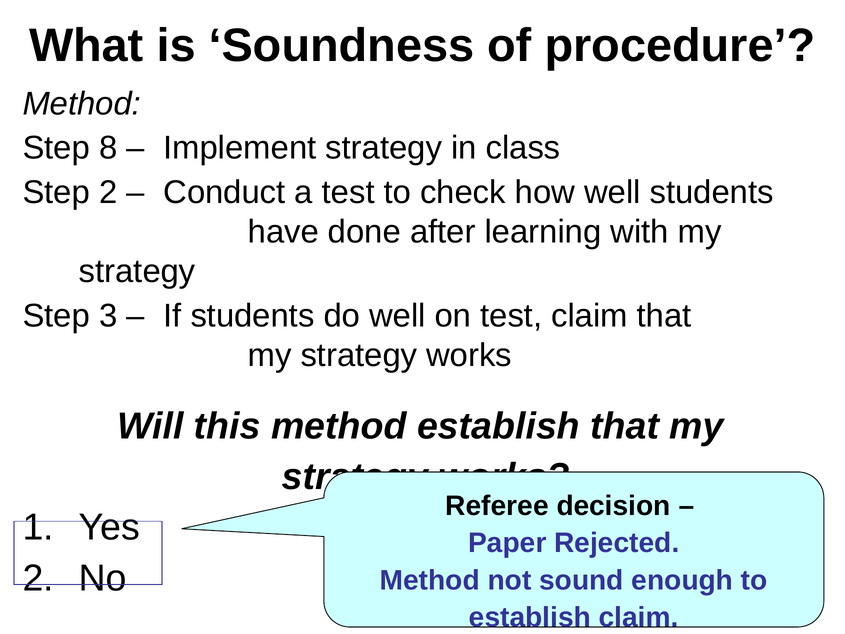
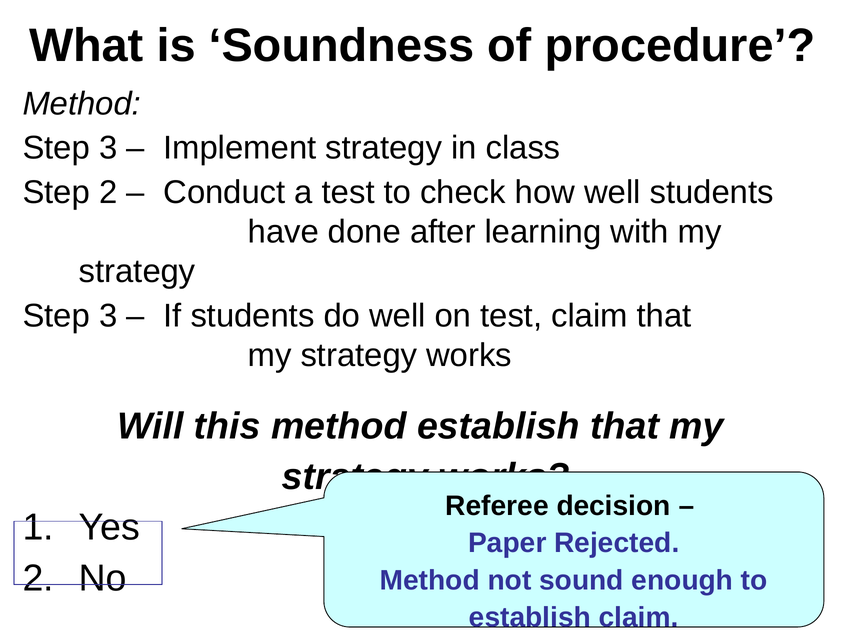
8 at (108, 148): 8 -> 3
